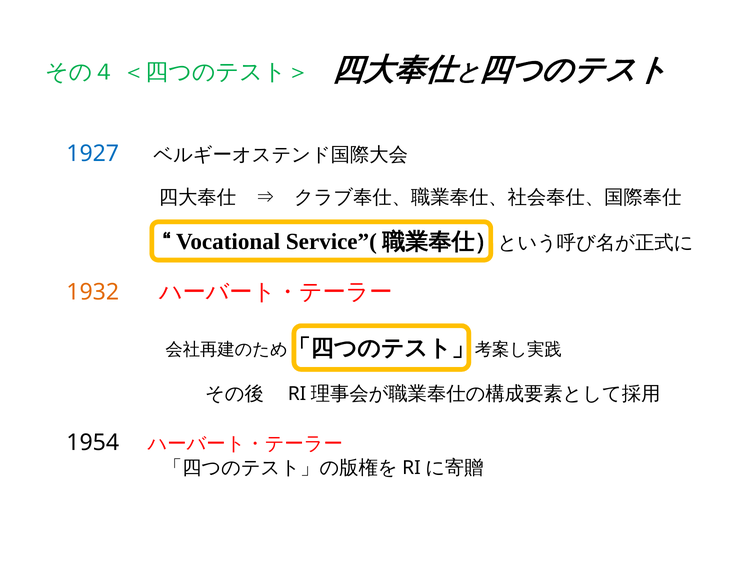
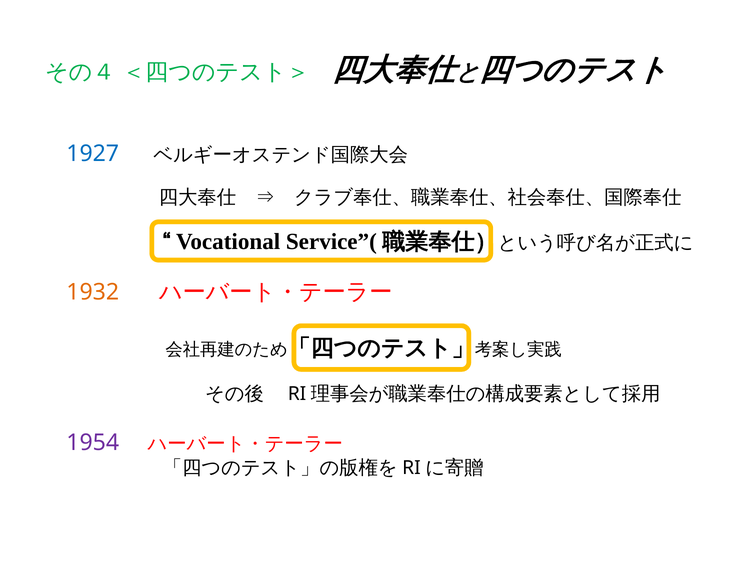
1954 colour: black -> purple
